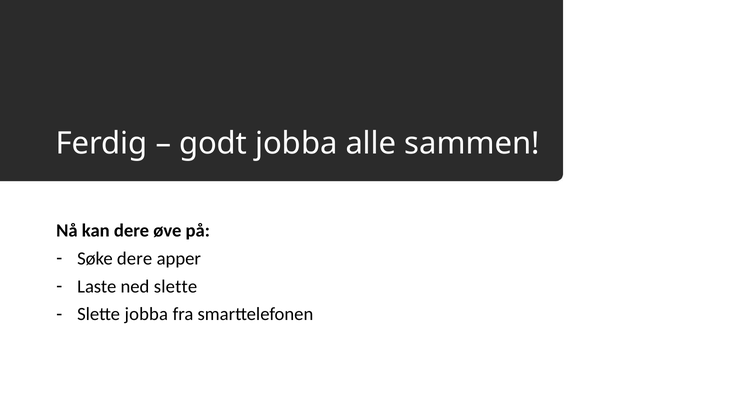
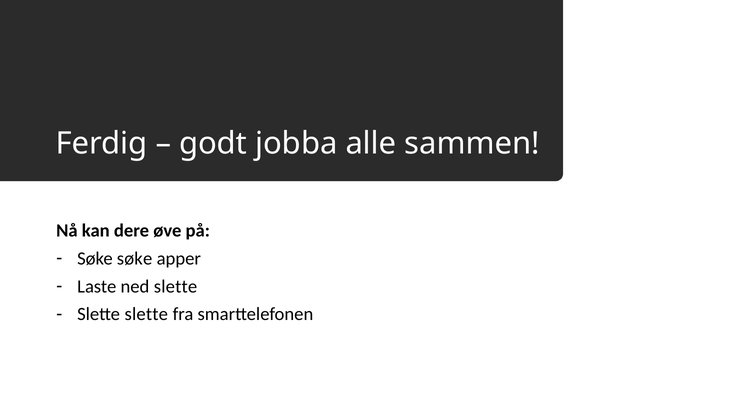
Søke dere: dere -> søke
Slette jobba: jobba -> slette
